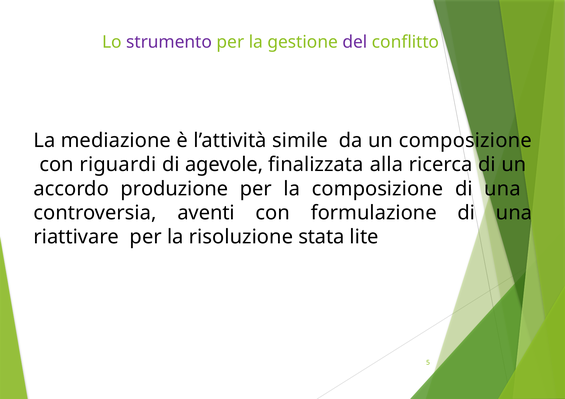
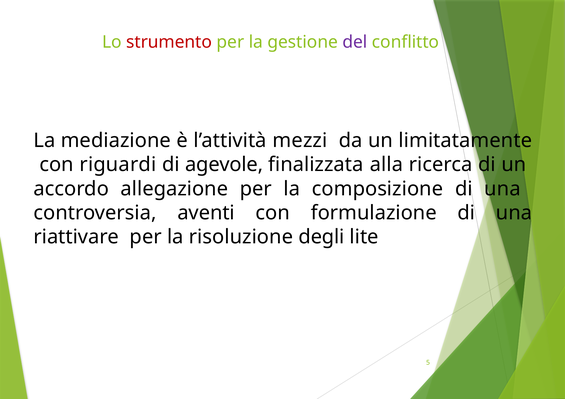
strumento colour: purple -> red
simile: simile -> mezzi
un composizione: composizione -> limitatamente
produzione: produzione -> allegazione
stata: stata -> degli
